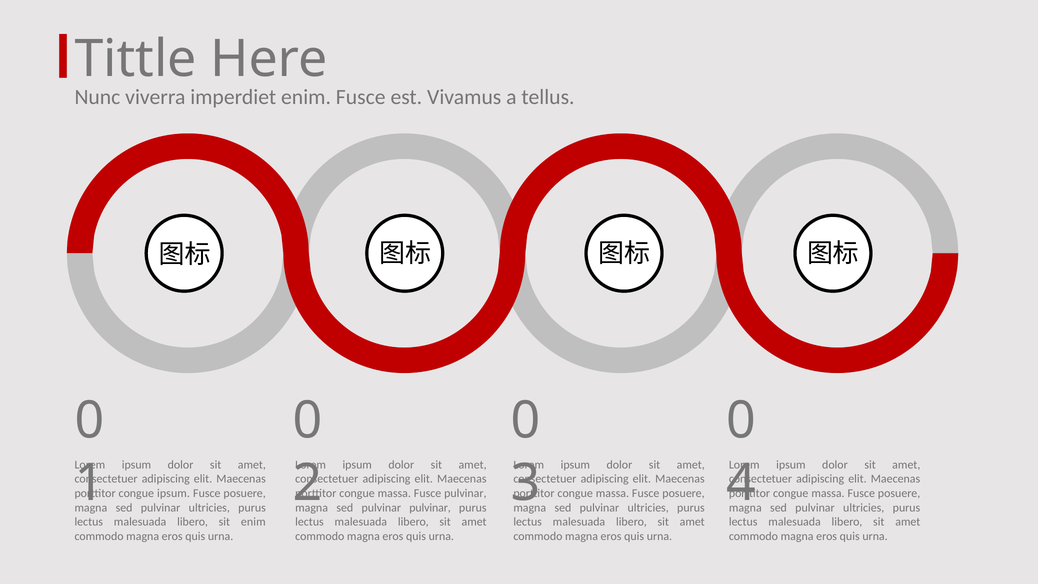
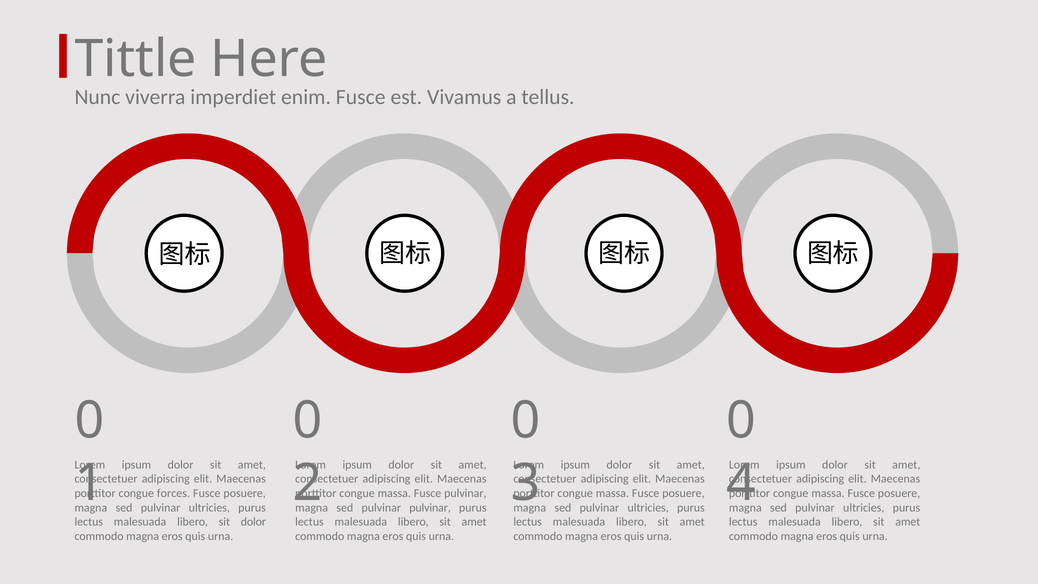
congue ipsum: ipsum -> forces
sit enim: enim -> dolor
